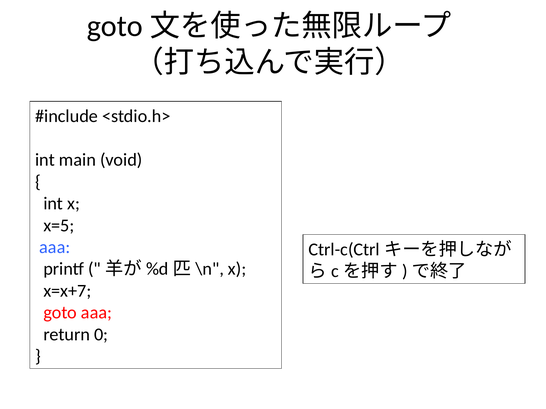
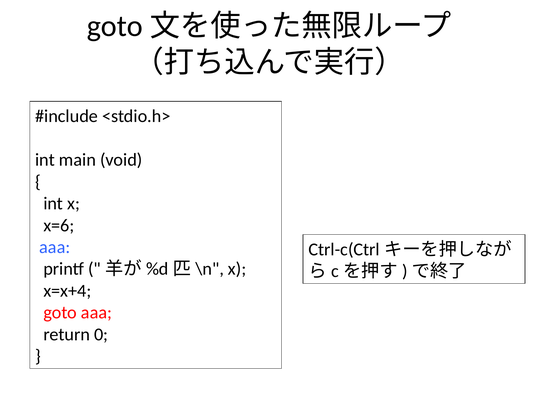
x=5: x=5 -> x=6
x=x+7: x=x+7 -> x=x+4
